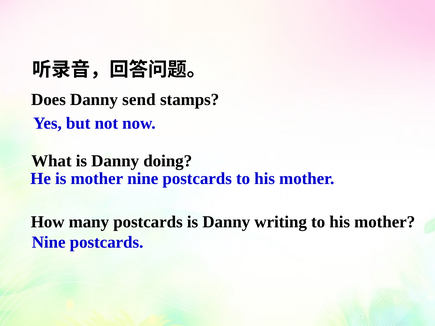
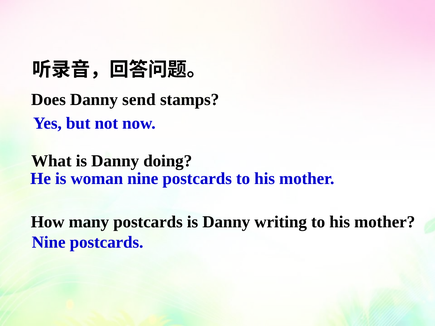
is mother: mother -> woman
